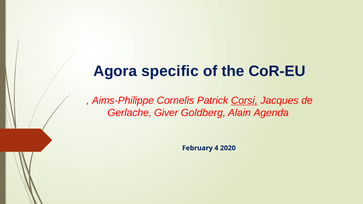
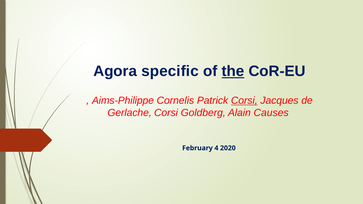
the underline: none -> present
Gerlache Giver: Giver -> Corsi
Agenda: Agenda -> Causes
